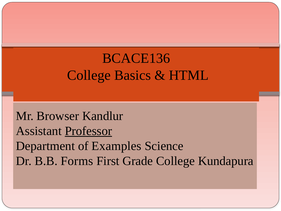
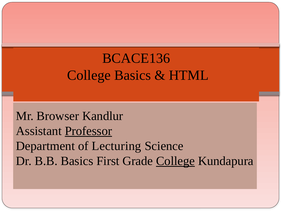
Examples: Examples -> Lecturing
B.B Forms: Forms -> Basics
College at (175, 161) underline: none -> present
